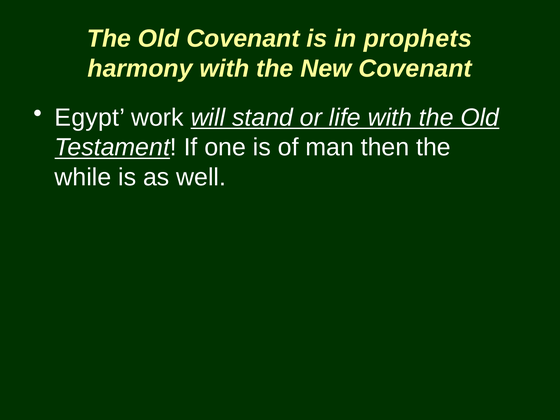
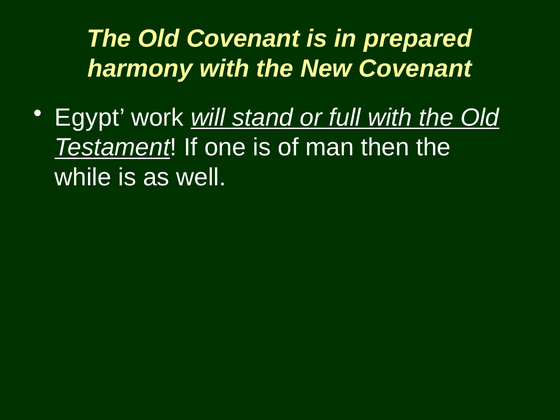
prophets: prophets -> prepared
life: life -> full
